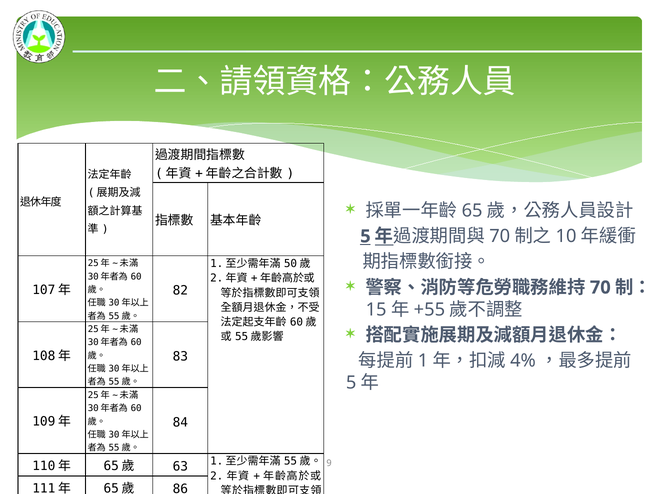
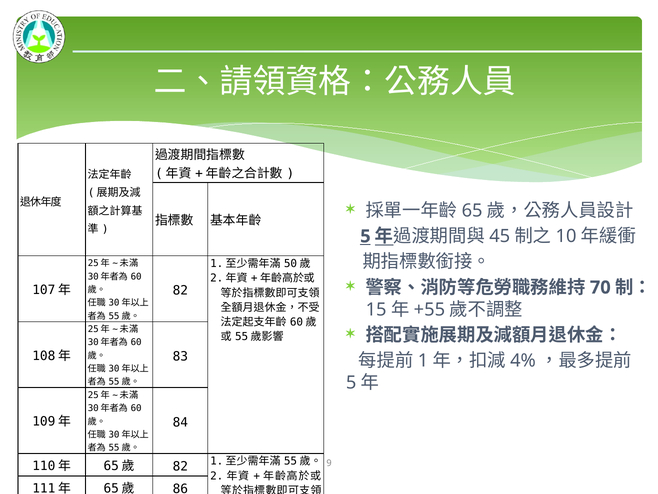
70 at (500, 236): 70 -> 45
63 at (180, 466): 63 -> 82
